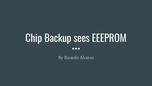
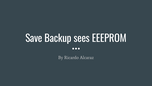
Chip: Chip -> Save
